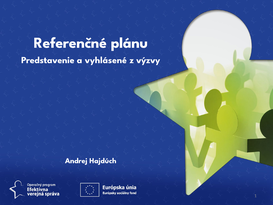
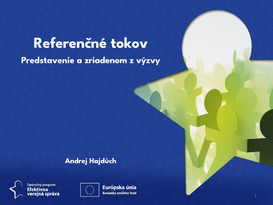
plánu: plánu -> tokov
vyhlásené: vyhlásené -> zriadenom
